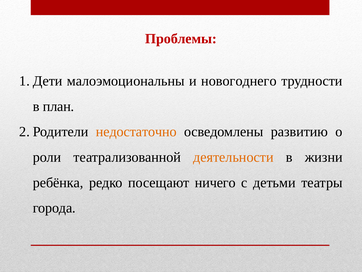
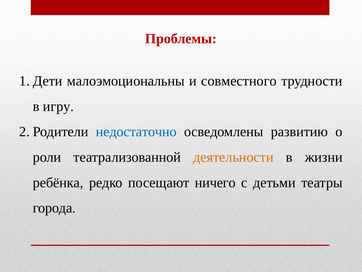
новогоднего: новогоднего -> совместного
план: план -> игру
недостаточно colour: orange -> blue
